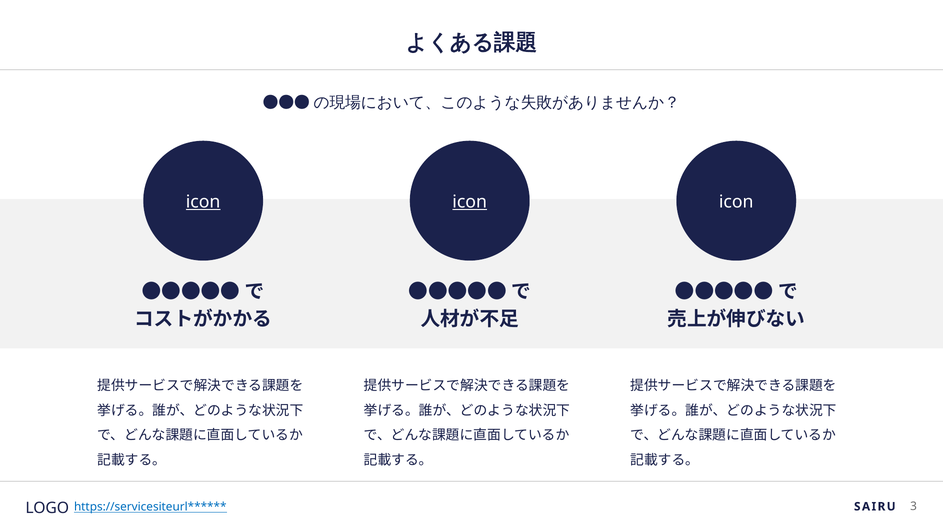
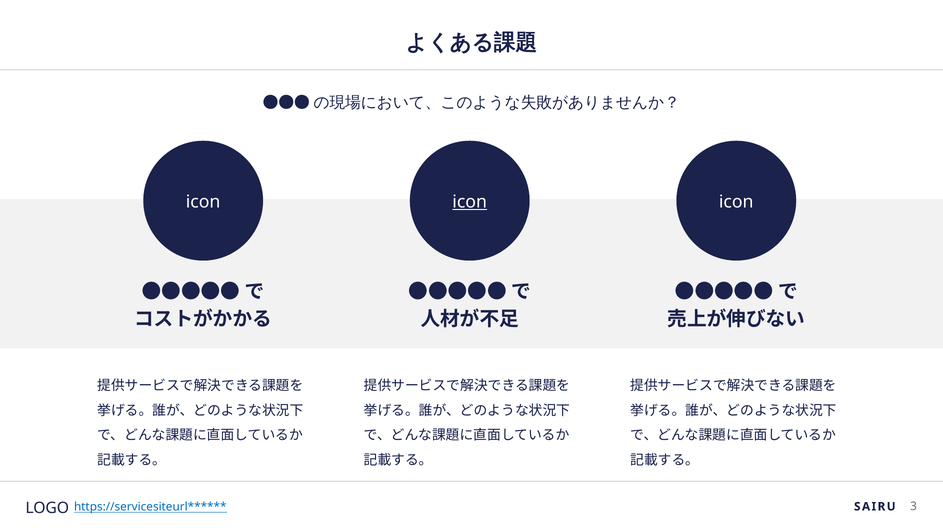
icon at (203, 202) underline: present -> none
